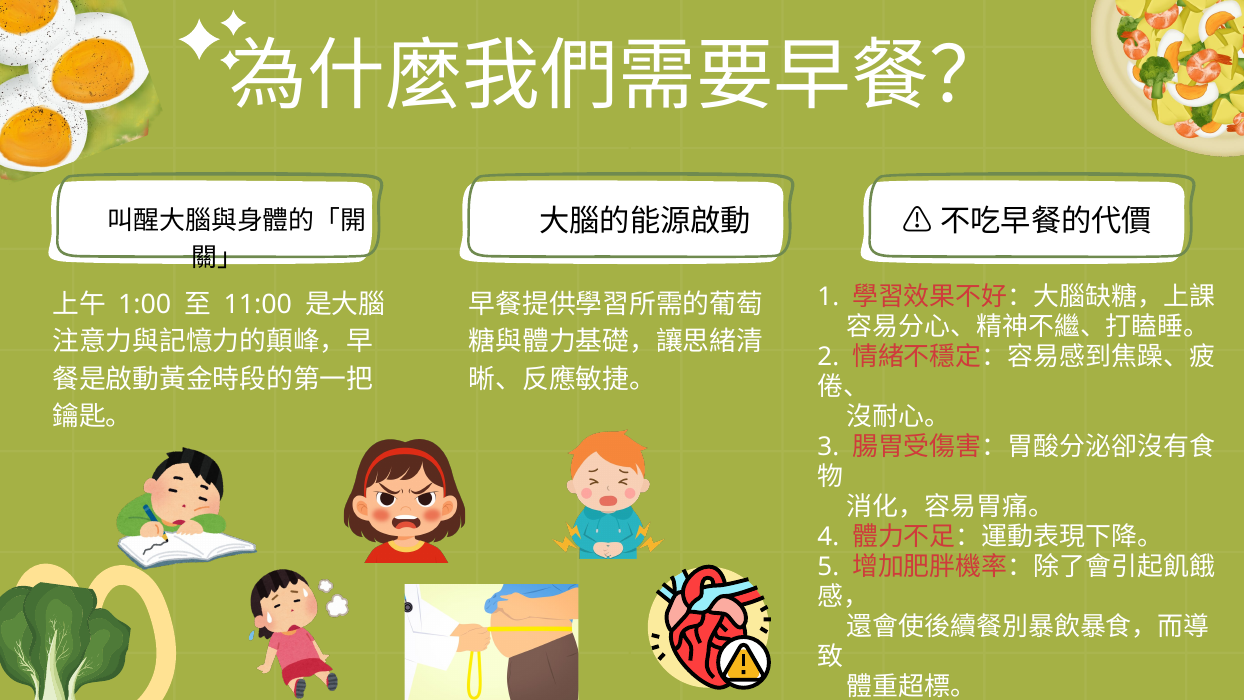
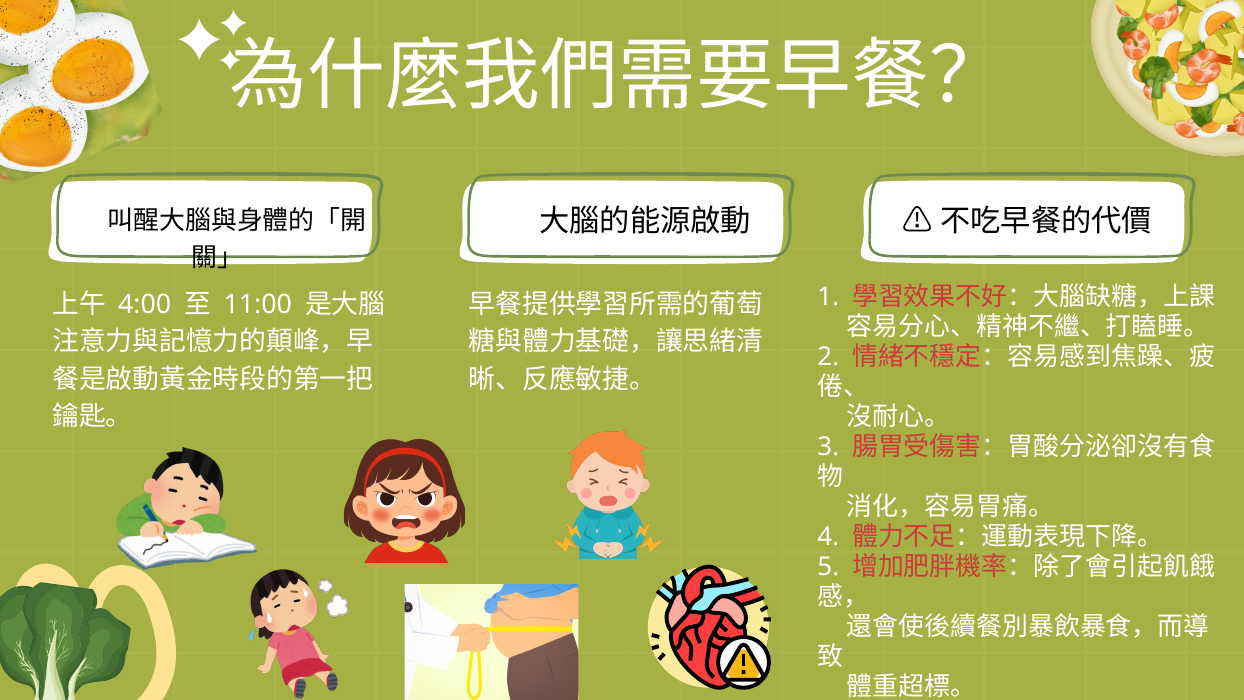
1:00: 1:00 -> 4:00
